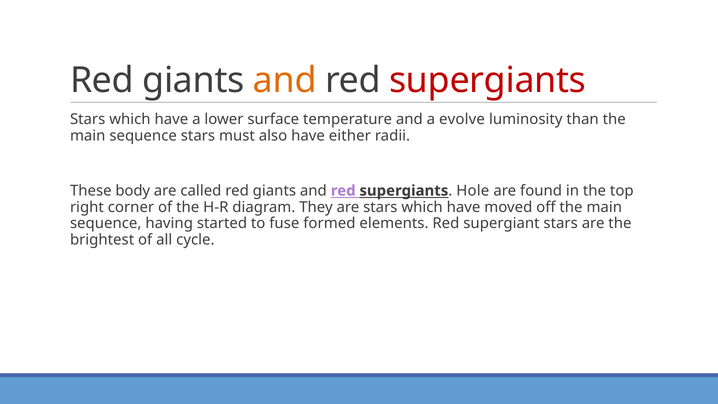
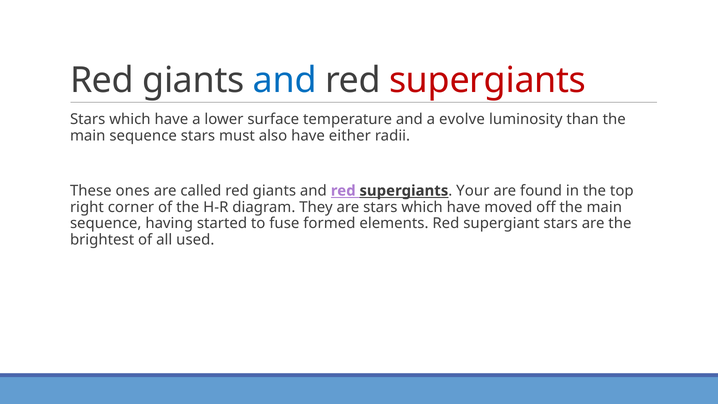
and at (285, 80) colour: orange -> blue
body: body -> ones
Hole: Hole -> Your
cycle: cycle -> used
